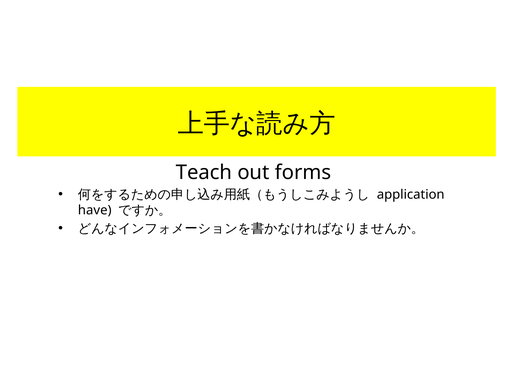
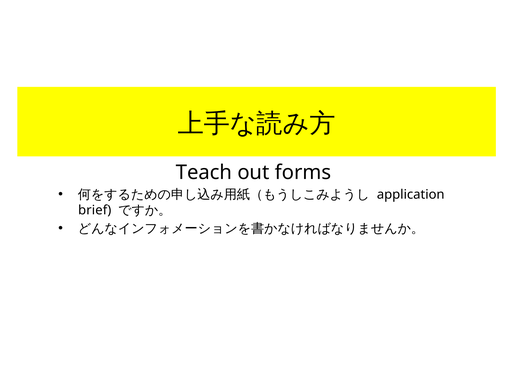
have: have -> brief
